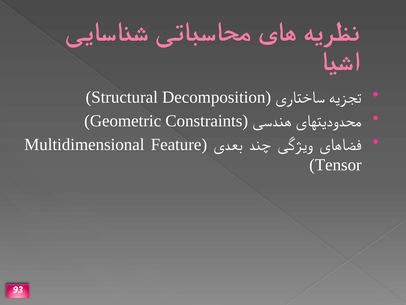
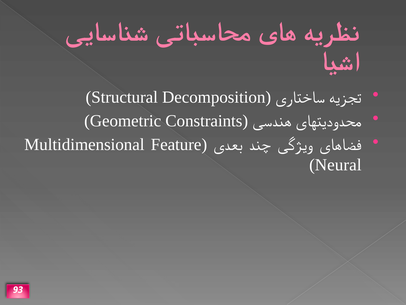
Tensor: Tensor -> Neural
